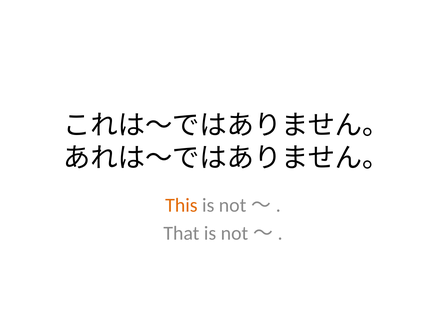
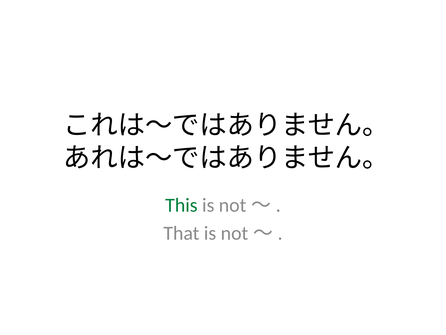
This colour: orange -> green
